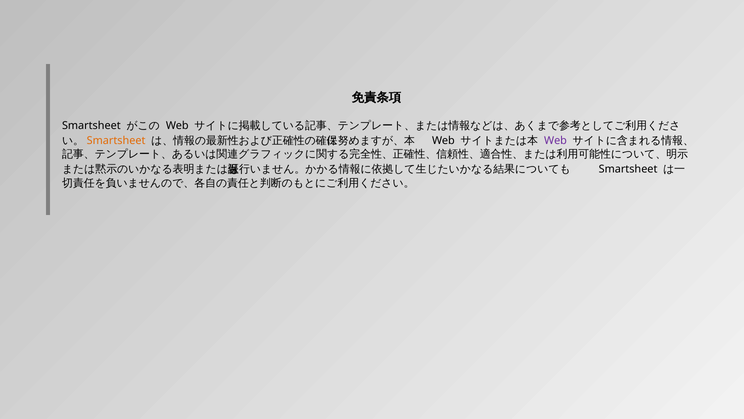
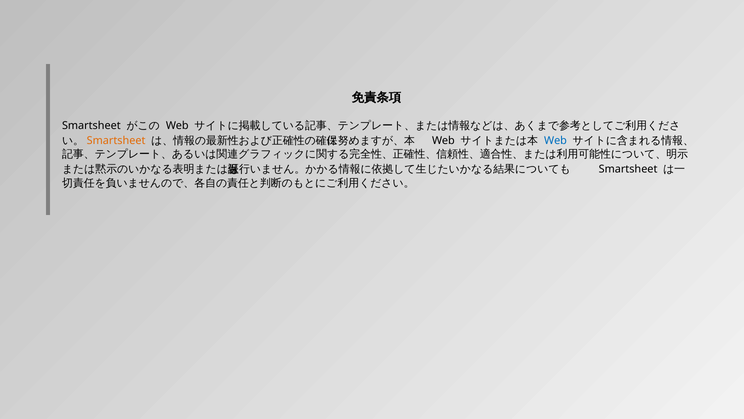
Web at (555, 140) colour: purple -> blue
